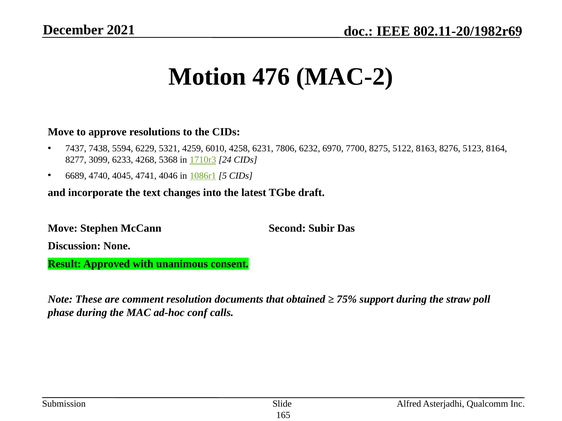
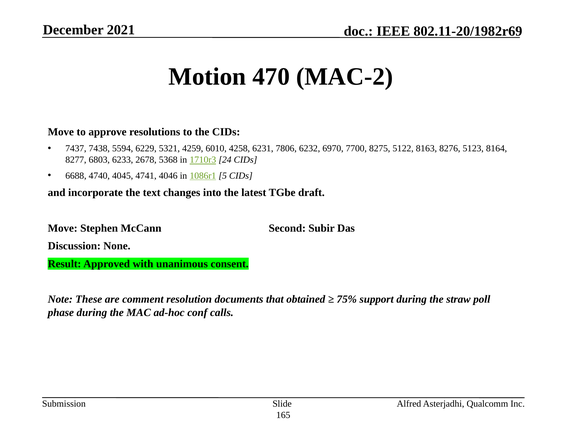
476: 476 -> 470
3099: 3099 -> 6803
4268: 4268 -> 2678
6689: 6689 -> 6688
